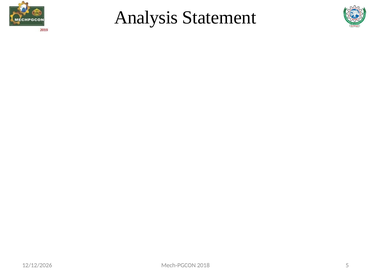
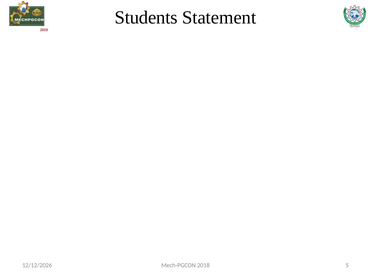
Analysis: Analysis -> Students
